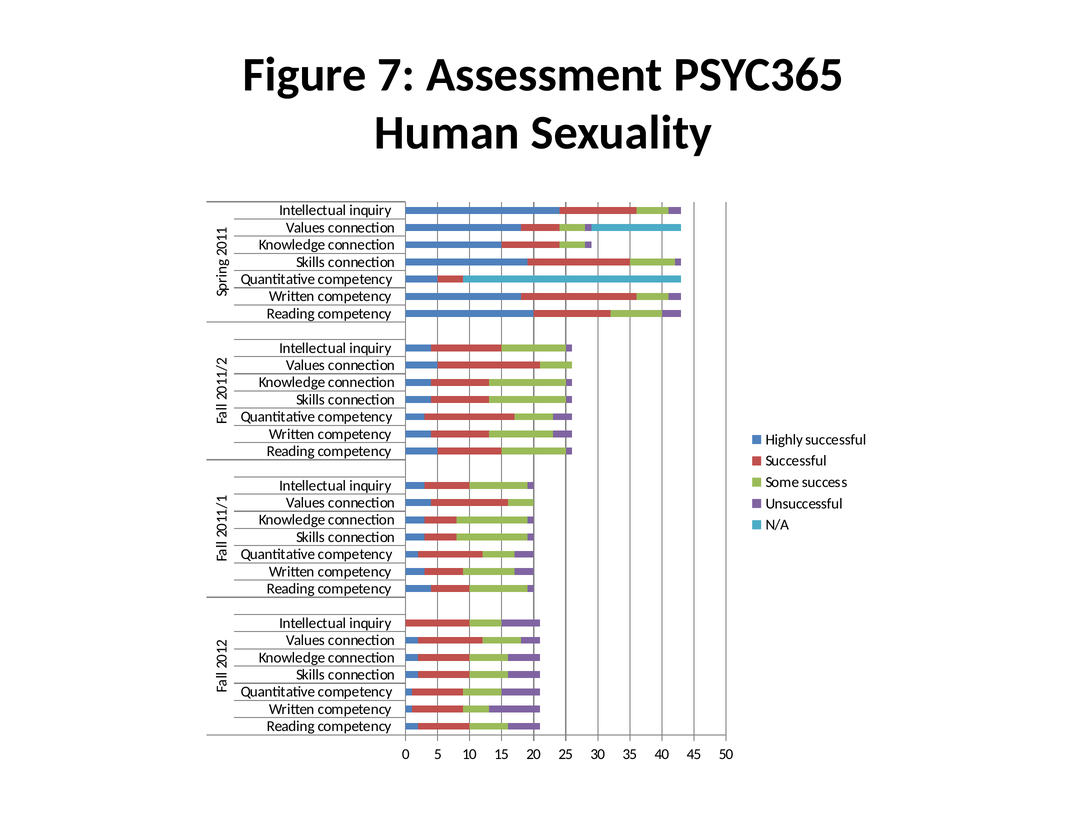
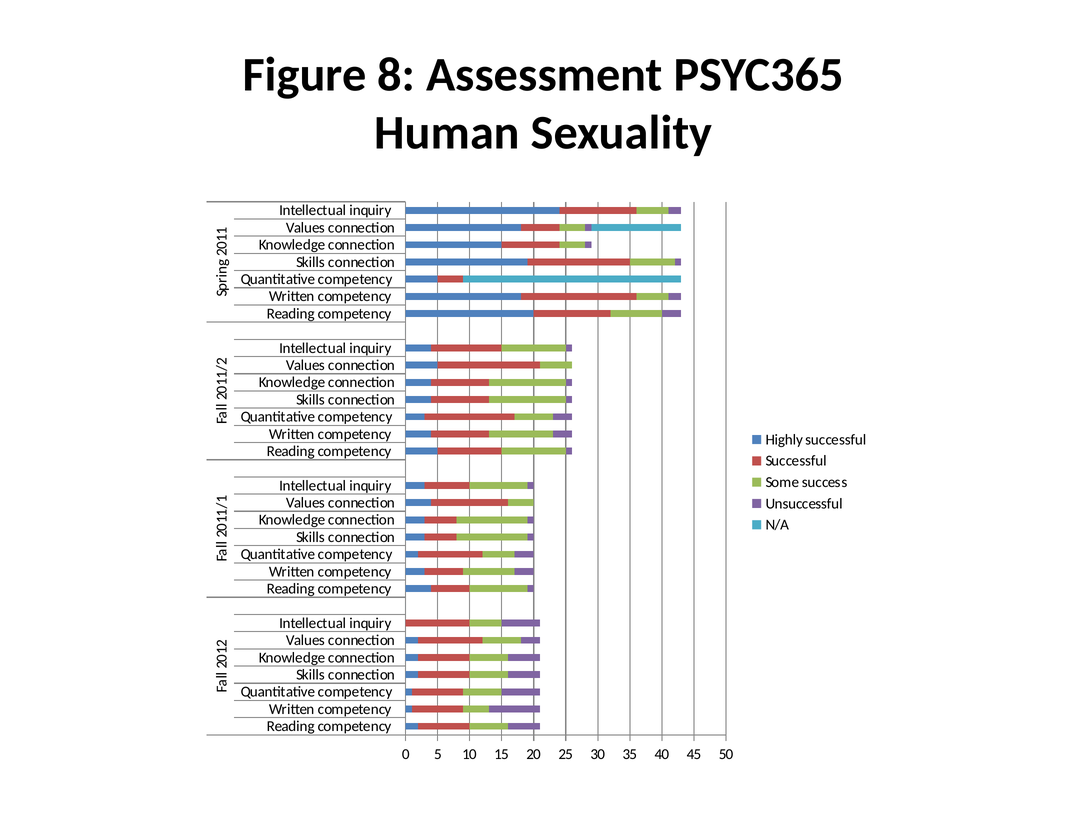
7: 7 -> 8
